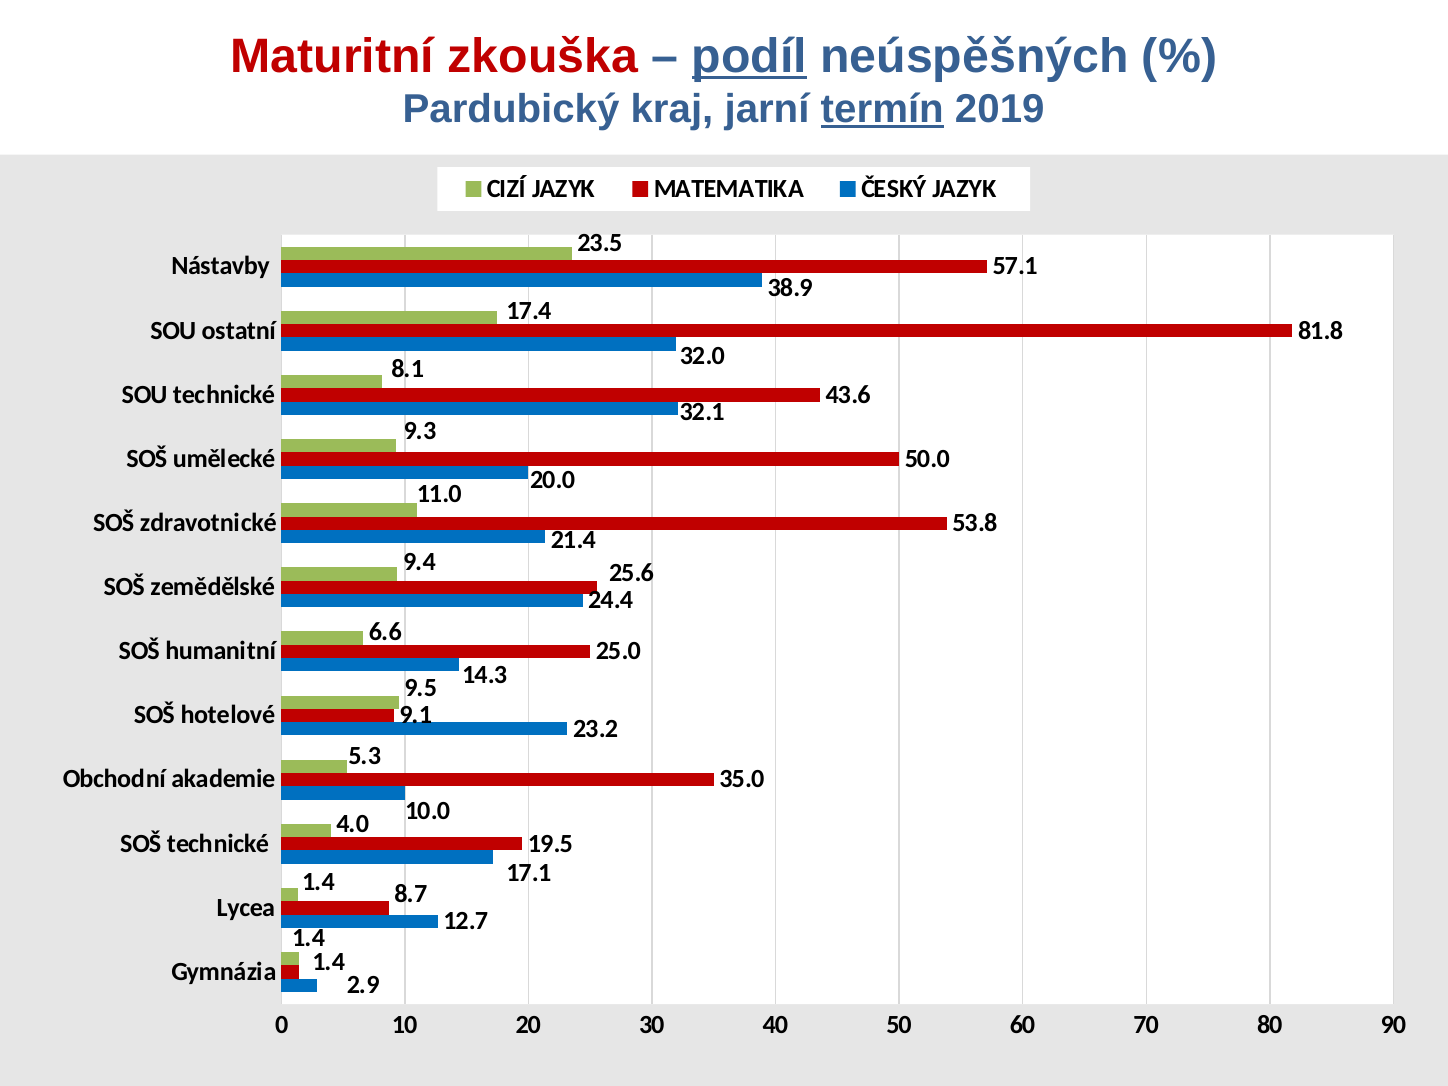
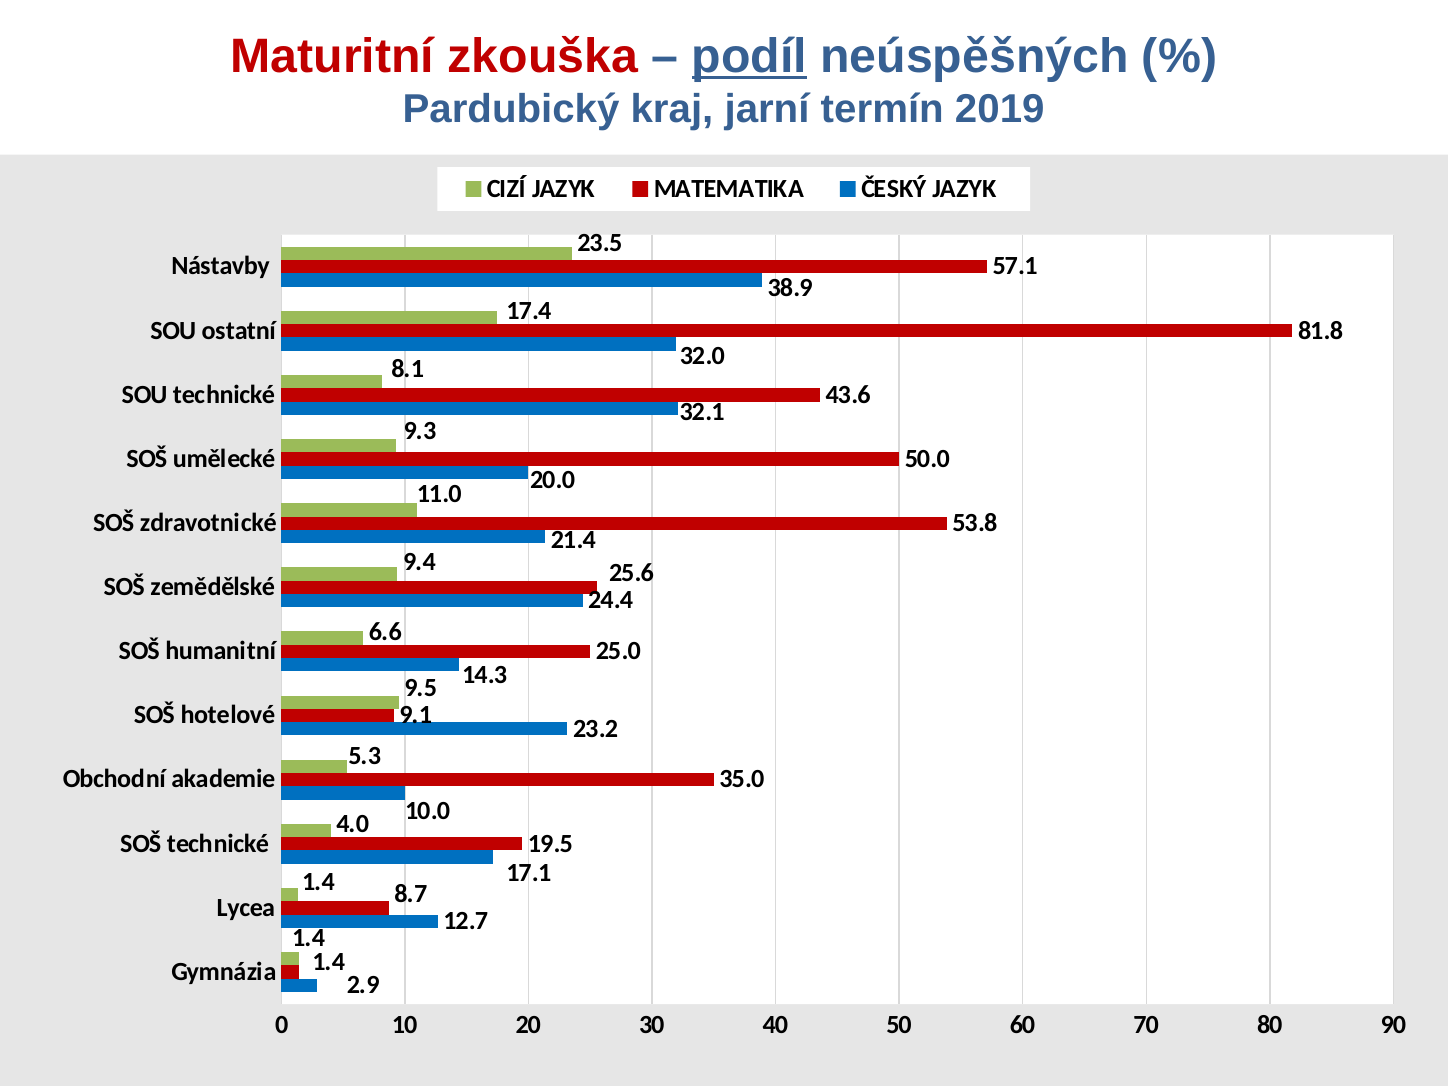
termín underline: present -> none
